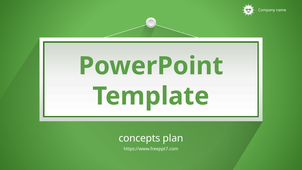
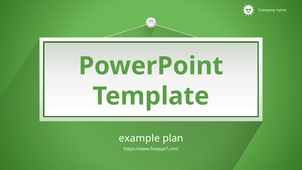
concepts: concepts -> example
